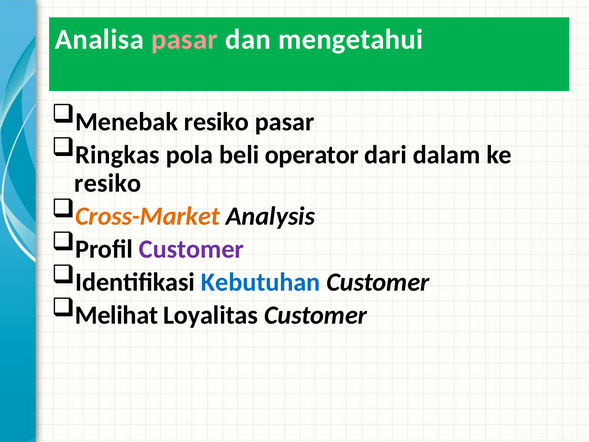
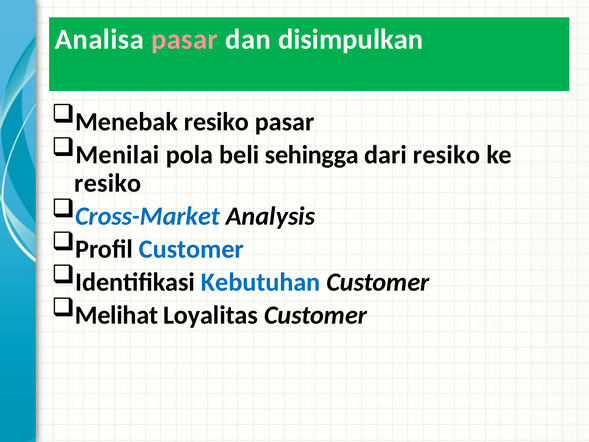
mengetahui: mengetahui -> disimpulkan
Ringkas: Ringkas -> Menilai
operator: operator -> sehingga
dari dalam: dalam -> resiko
Cross-Market colour: orange -> blue
Customer at (191, 249) colour: purple -> blue
